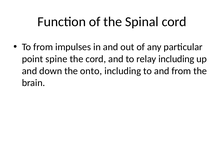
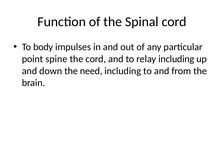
To from: from -> body
onto: onto -> need
